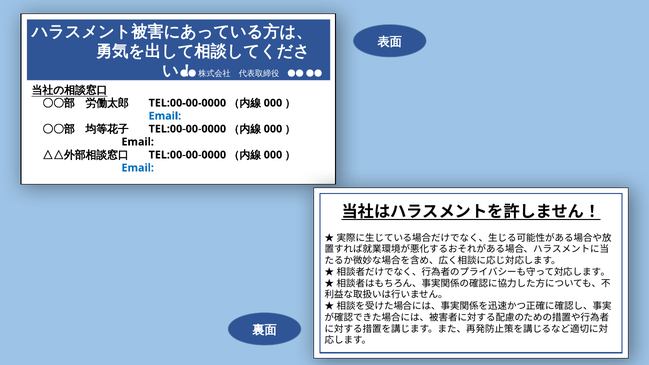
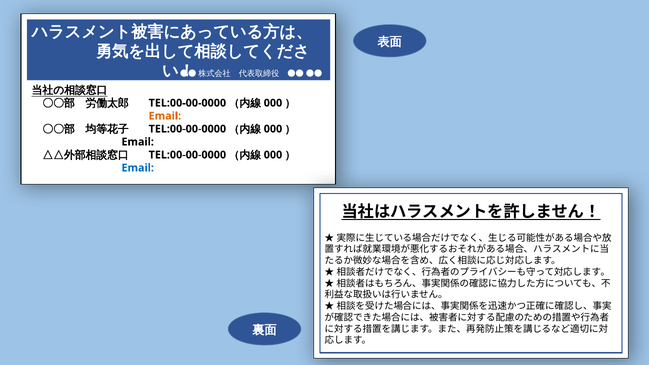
Email at (165, 116) colour: blue -> orange
